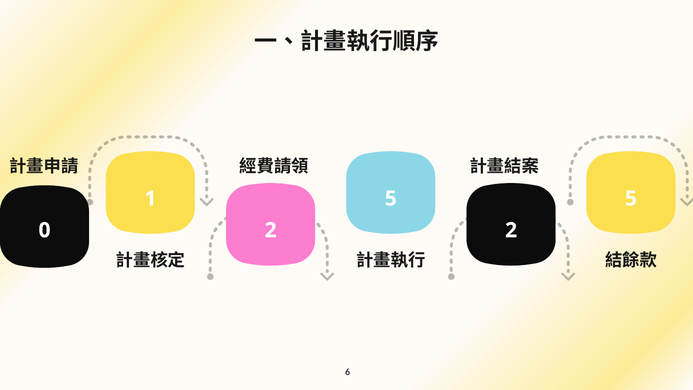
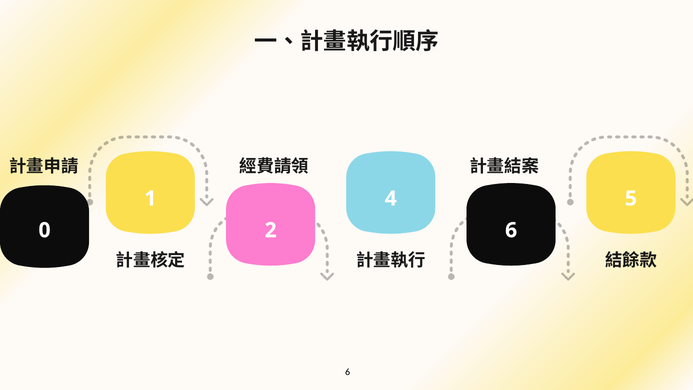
1 5: 5 -> 4
2 2: 2 -> 6
